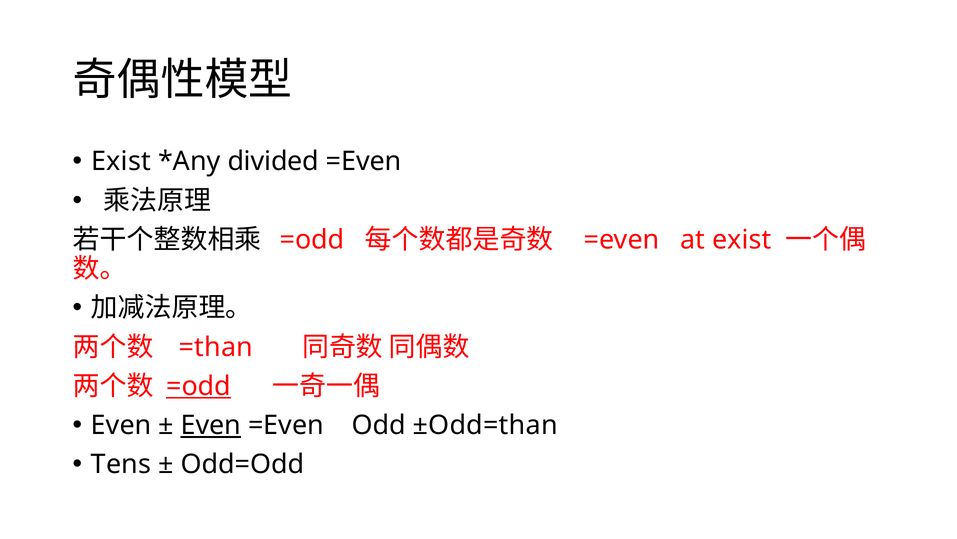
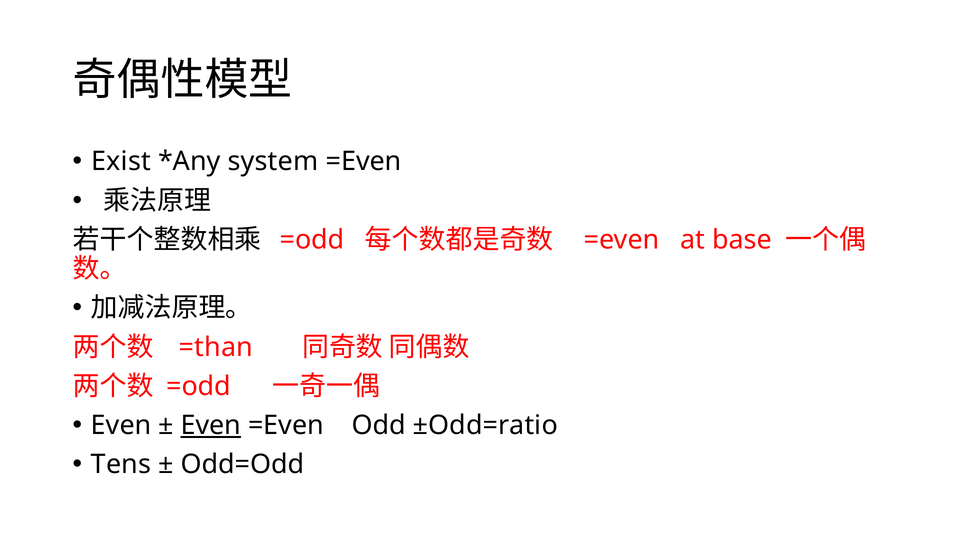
divided: divided -> system
at exist: exist -> base
=odd at (199, 386) underline: present -> none
±Odd=than: ±Odd=than -> ±Odd=ratio
